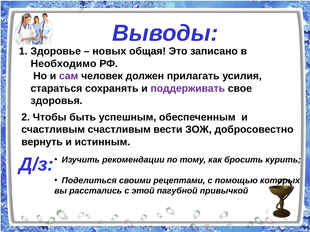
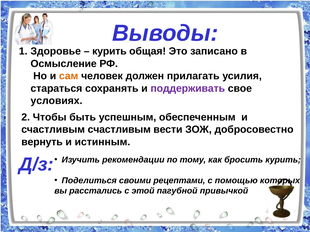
новых at (109, 51): новых -> курить
Необходимо: Необходимо -> Осмысление
сам colour: purple -> orange
здоровья: здоровья -> условиях
